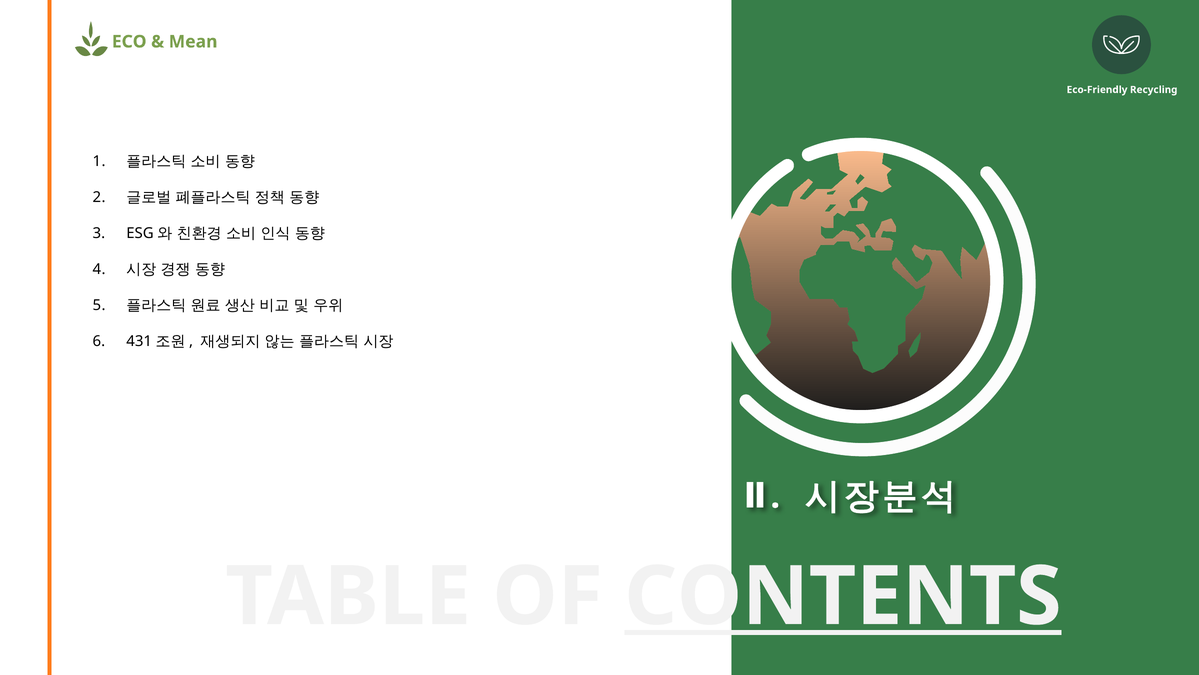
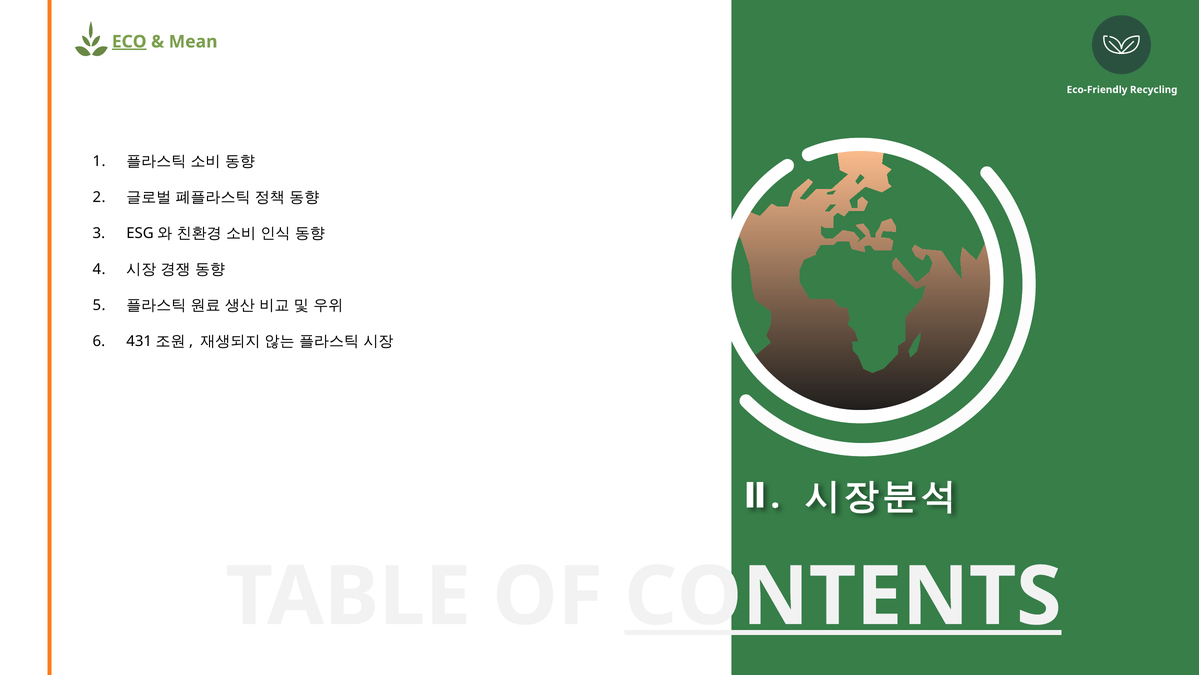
ECO underline: none -> present
